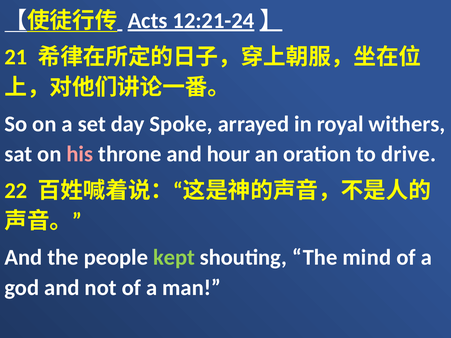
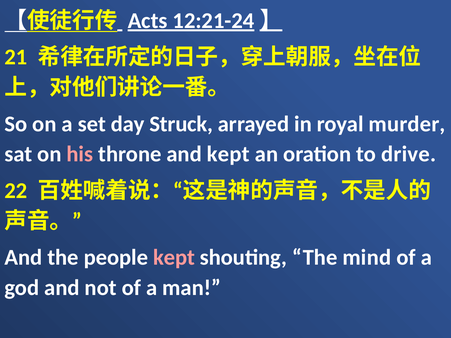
Spoke: Spoke -> Struck
withers: withers -> murder
and hour: hour -> kept
kept at (174, 258) colour: light green -> pink
